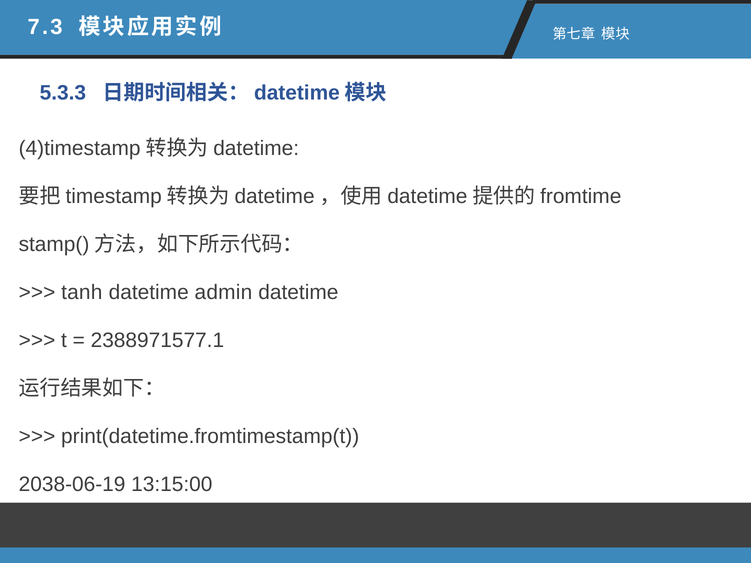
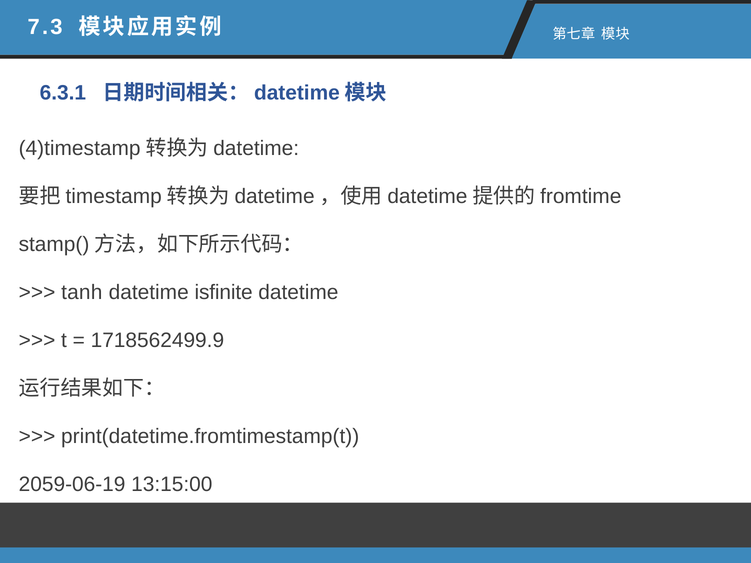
5.3.3: 5.3.3 -> 6.3.1
admin: admin -> isfinite
2388971577.1: 2388971577.1 -> 1718562499.9
2038-06-19: 2038-06-19 -> 2059-06-19
